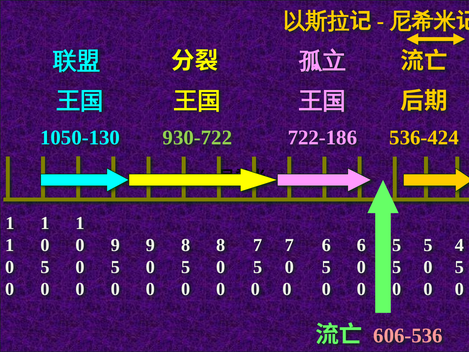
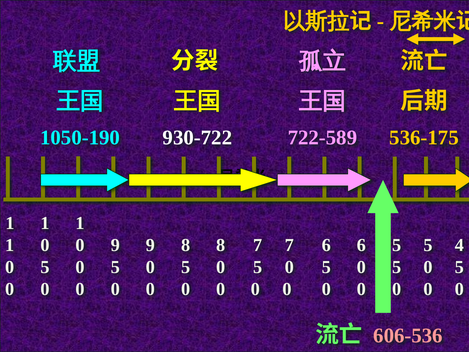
1050-130: 1050-130 -> 1050-190
930-722 colour: light green -> white
722-186: 722-186 -> 722-589
536-424: 536-424 -> 536-175
